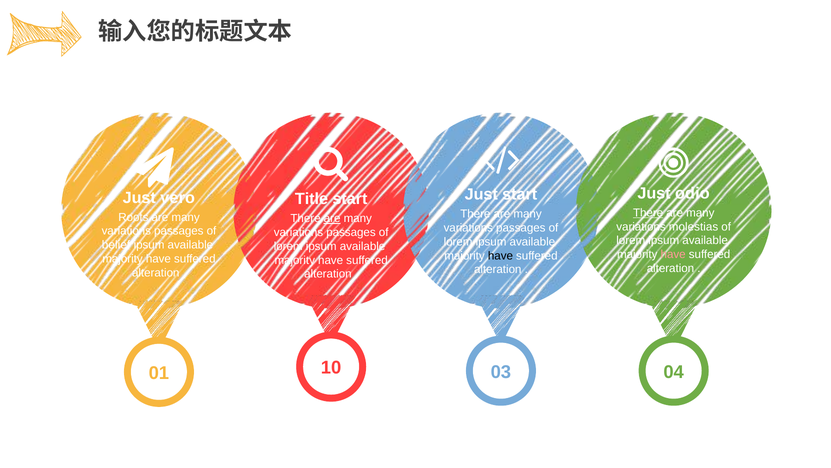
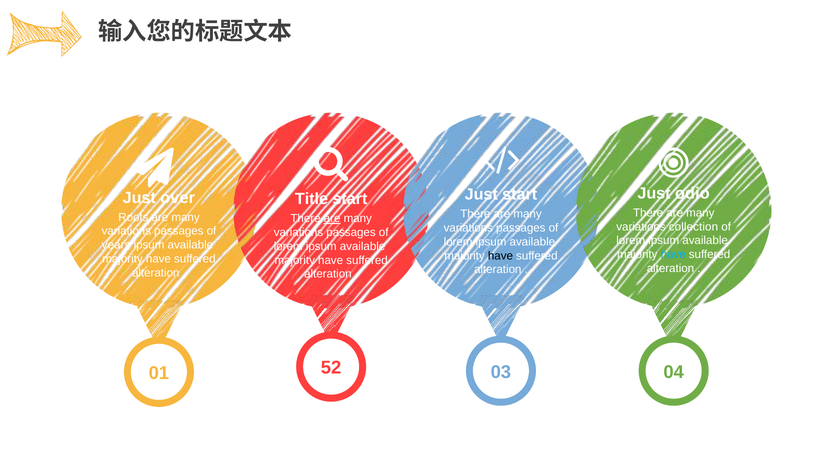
vero: vero -> over
There at (648, 213) underline: present -> none
molestias: molestias -> collection
belief: belief -> years
have at (673, 254) colour: pink -> light blue
10: 10 -> 52
